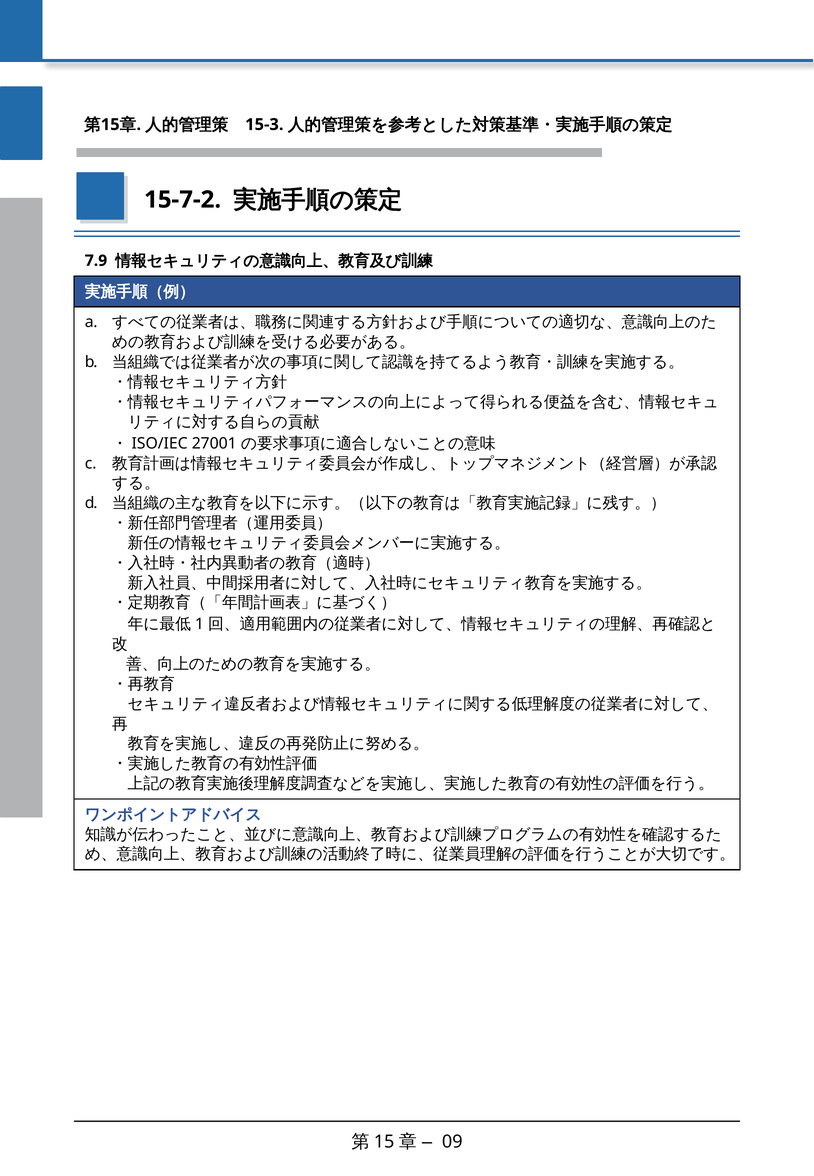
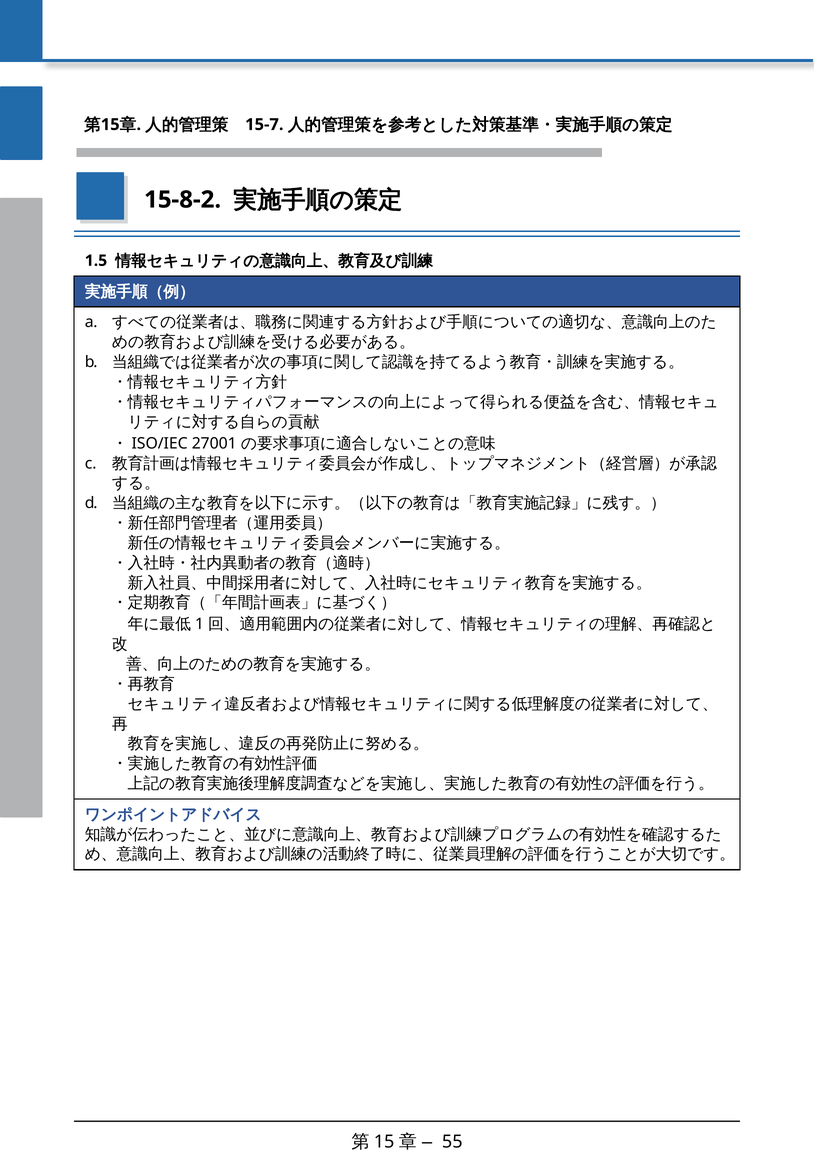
15-3: 15-3 -> 15-7
15-7-2: 15-7-2 -> 15-8-2
7.9: 7.9 -> 1.5
09: 09 -> 55
